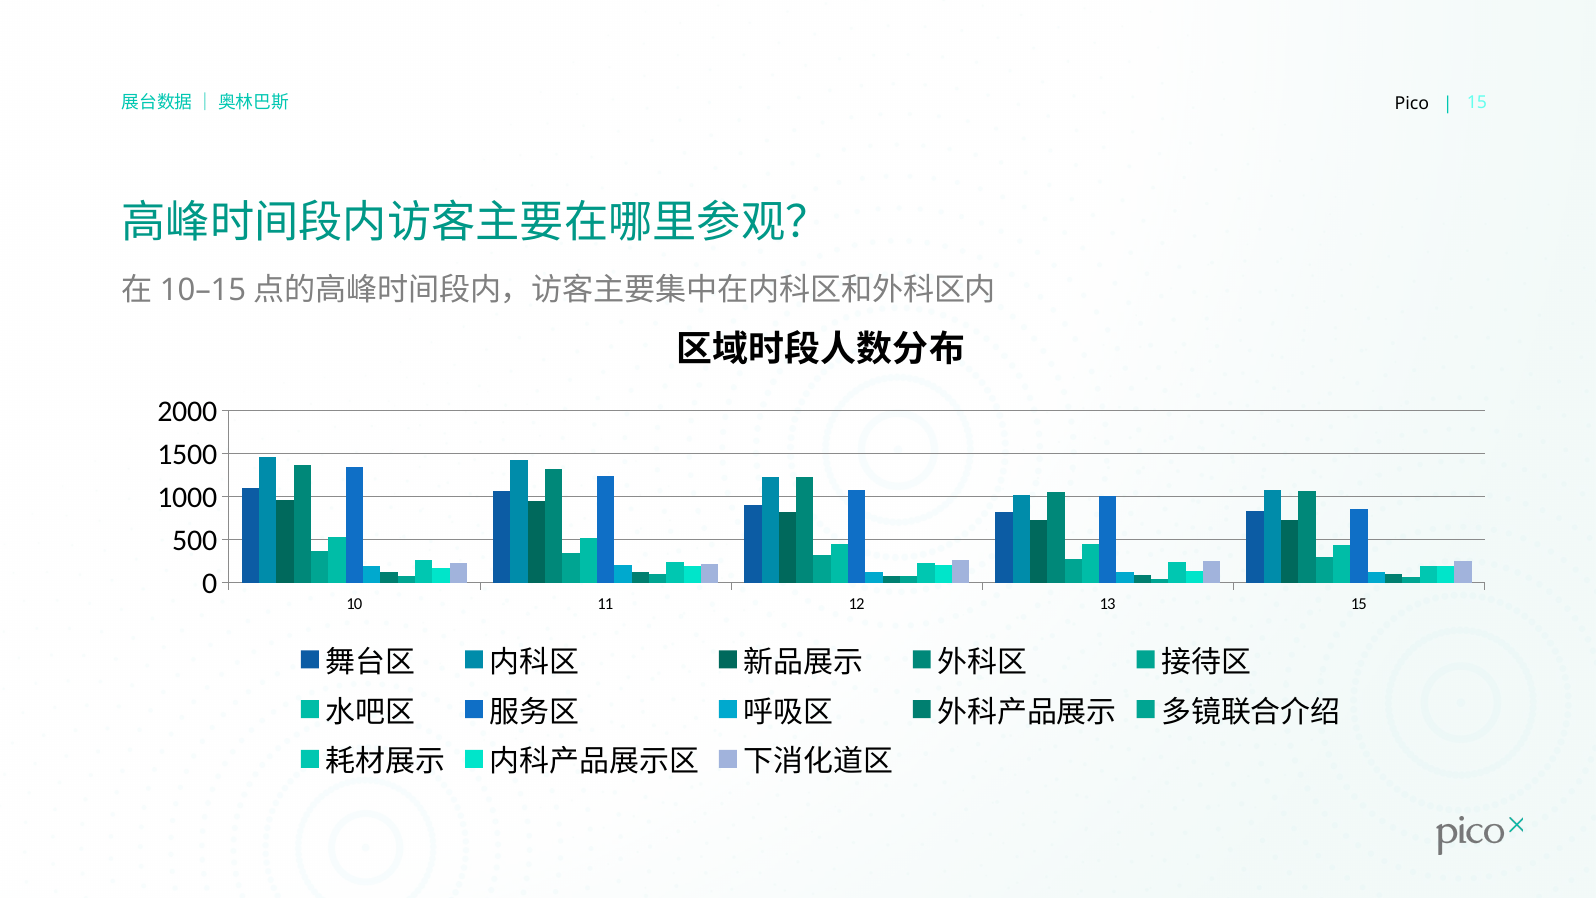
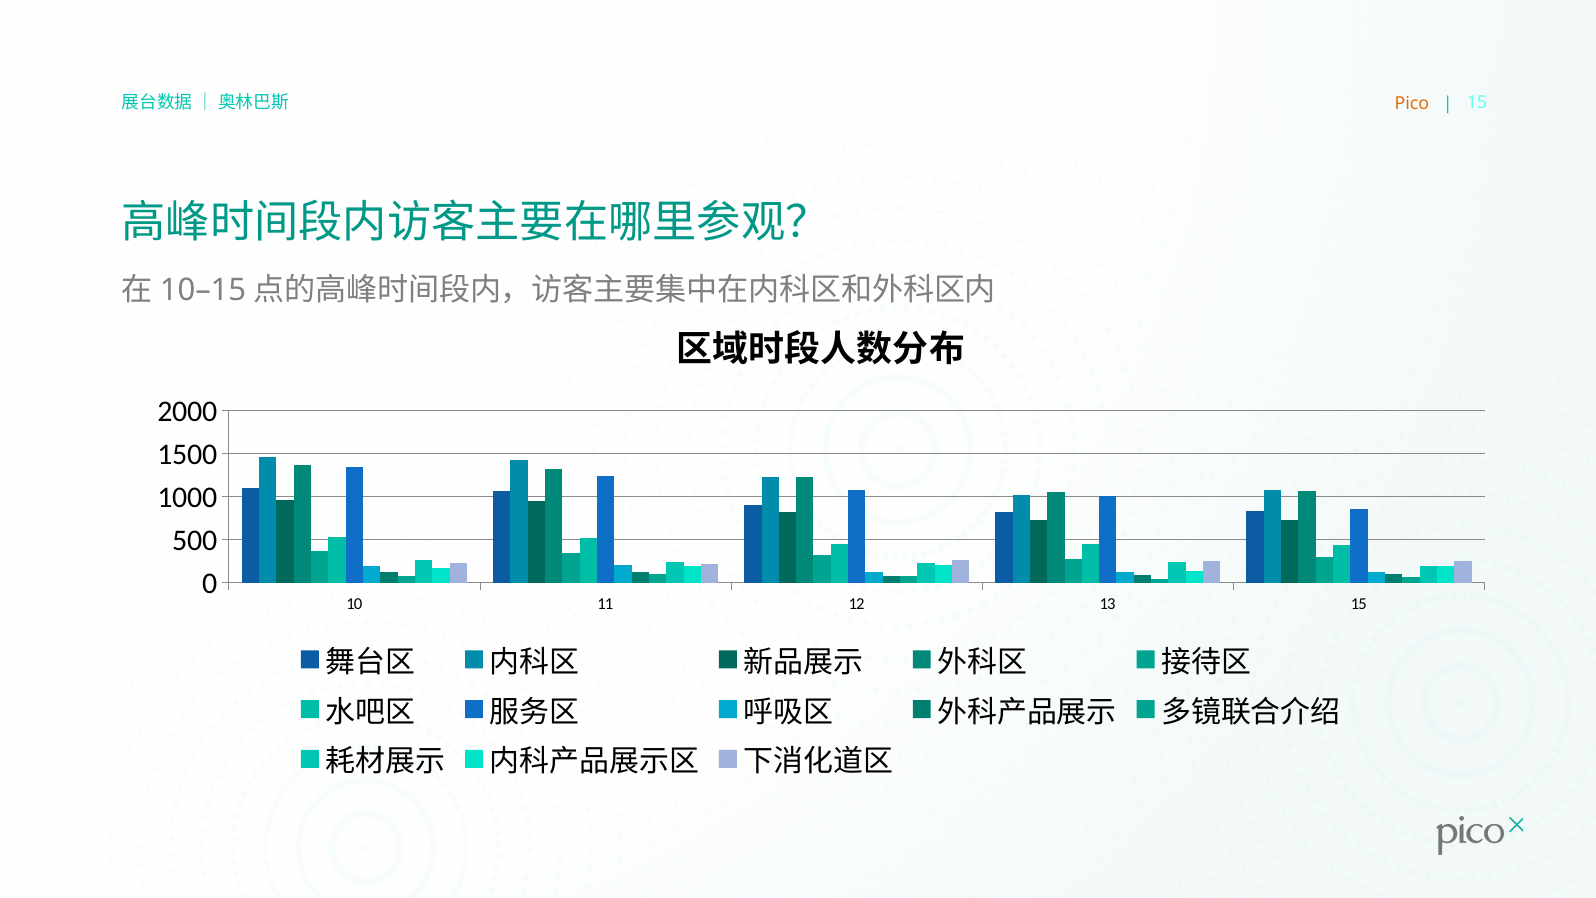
Pico colour: black -> orange
